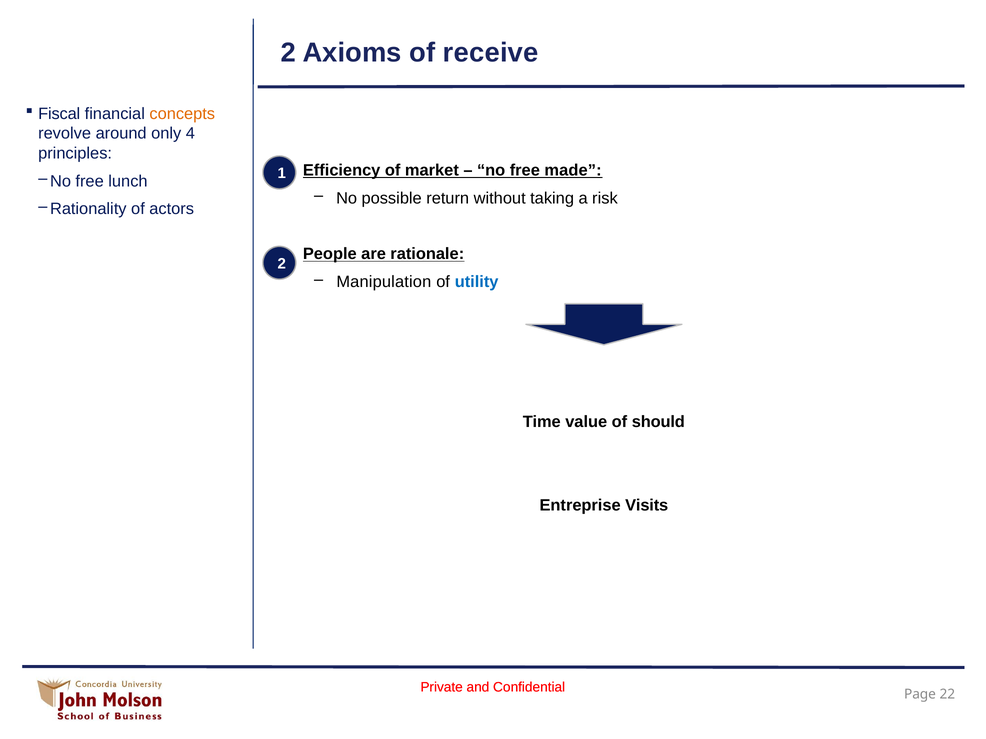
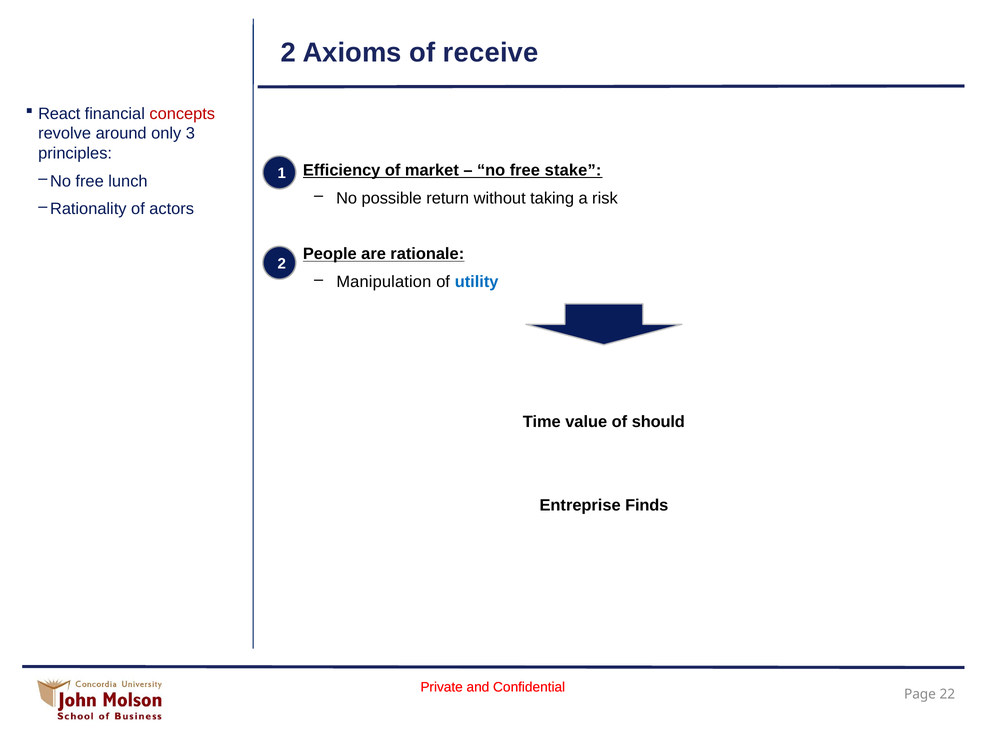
Fiscal: Fiscal -> React
concepts colour: orange -> red
4: 4 -> 3
made: made -> stake
Visits: Visits -> Finds
